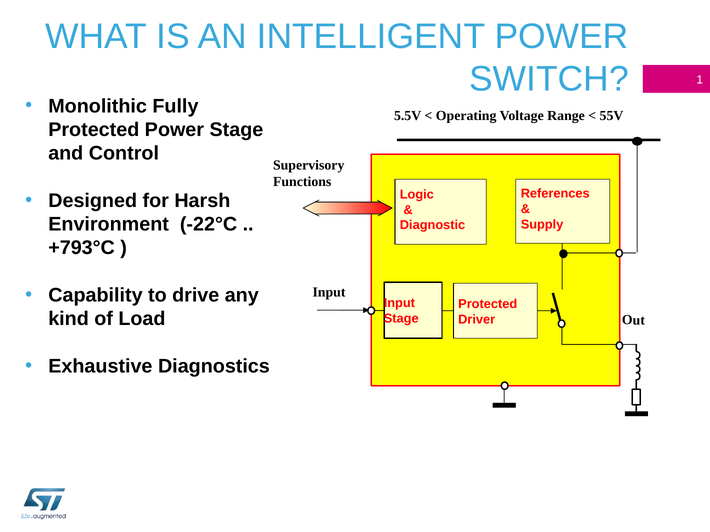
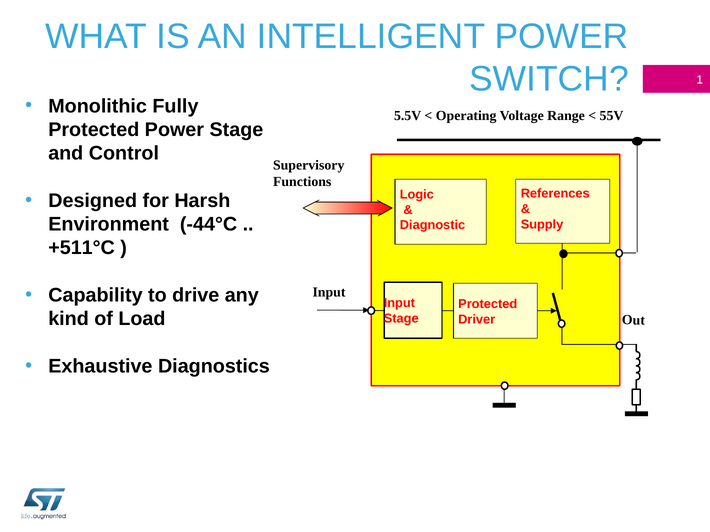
-22°C: -22°C -> -44°C
+793°C: +793°C -> +511°C
